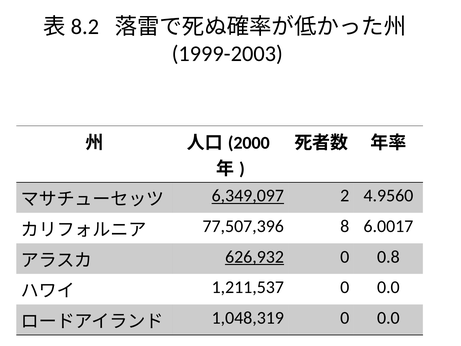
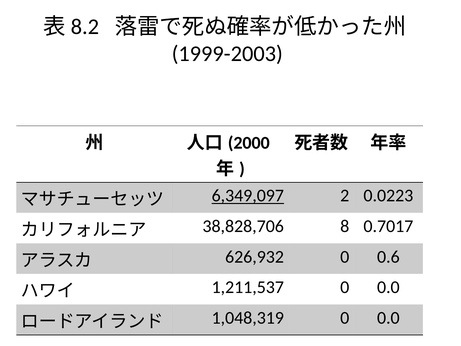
4.9560: 4.9560 -> 0.0223
77,507,396: 77,507,396 -> 38,828,706
6.0017: 6.0017 -> 0.7017
626,932 underline: present -> none
0.8: 0.8 -> 0.6
